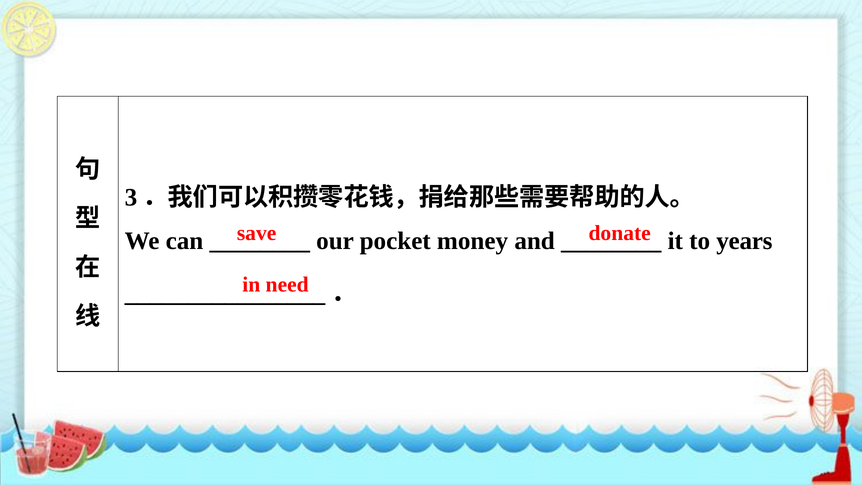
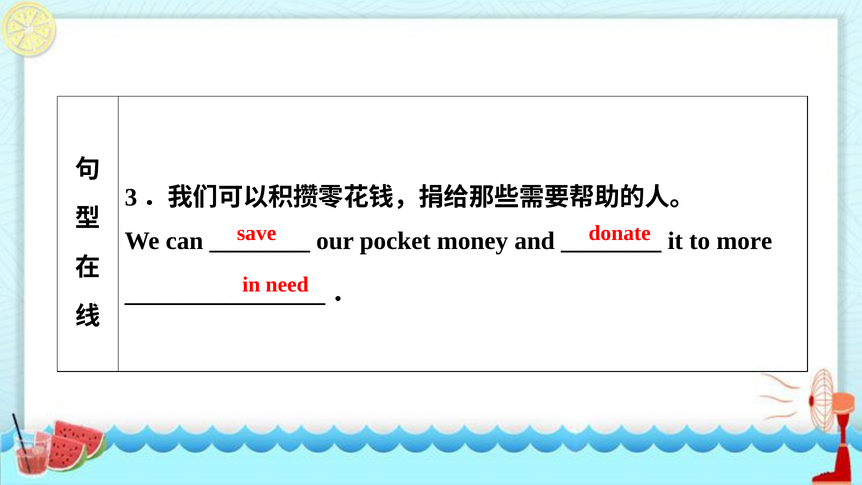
years: years -> more
